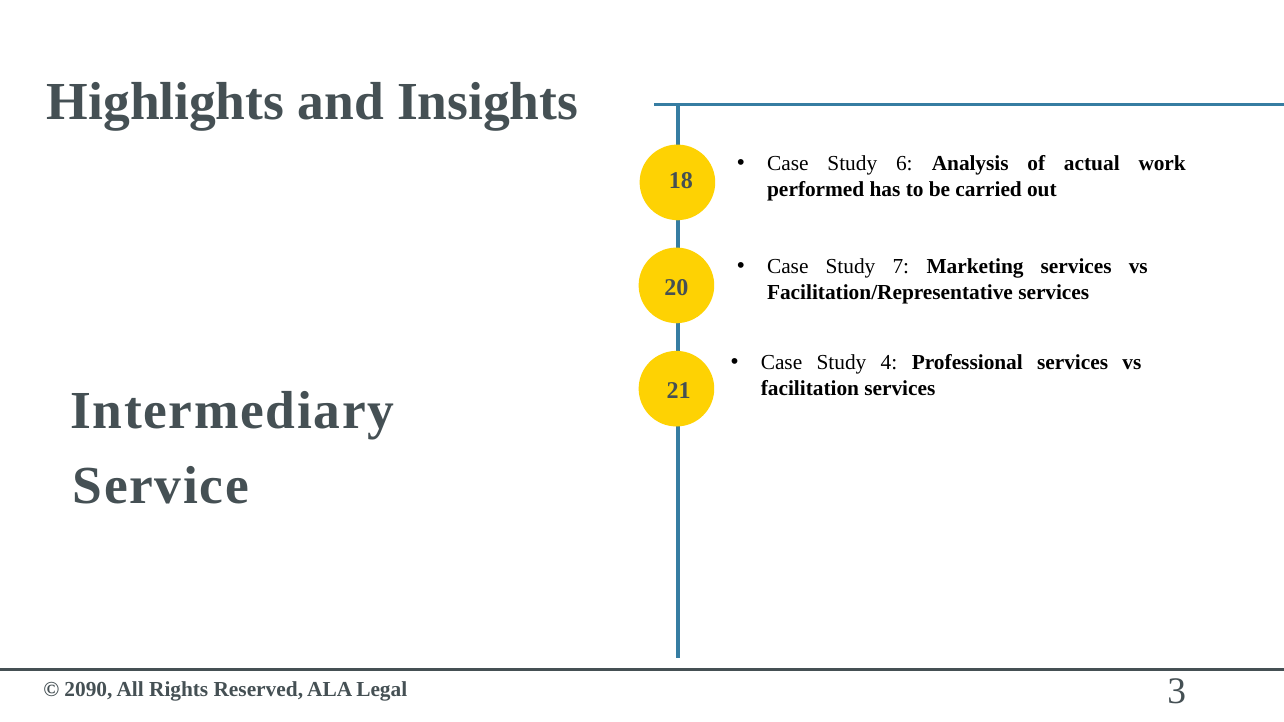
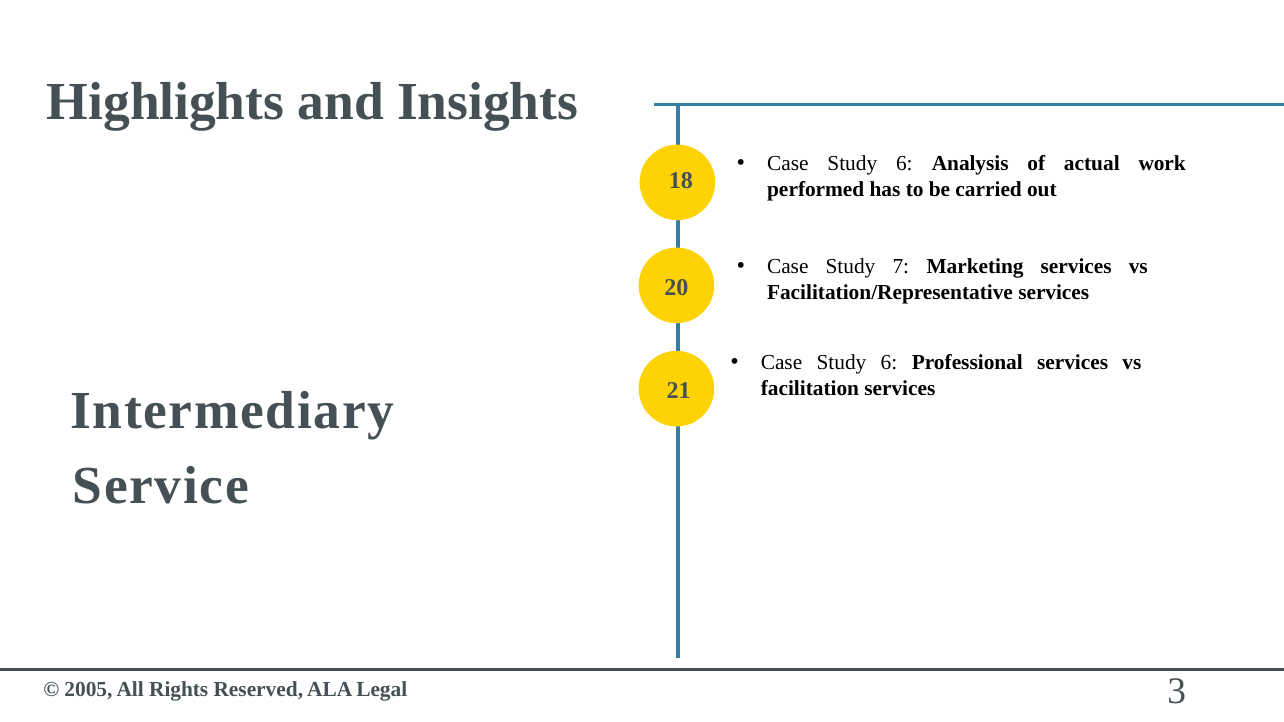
4 at (889, 363): 4 -> 6
2090: 2090 -> 2005
